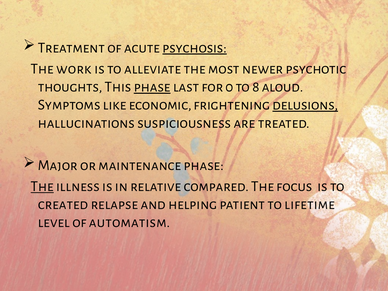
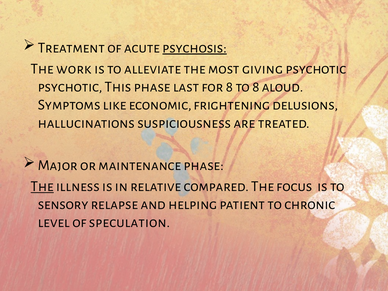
newer: newer -> giving
thoughts at (70, 87): thoughts -> psychotic
phase at (152, 87) underline: present -> none
for 0: 0 -> 8
delusions underline: present -> none
created: created -> sensory
lifetime: lifetime -> chronic
automatism: automatism -> speculation
